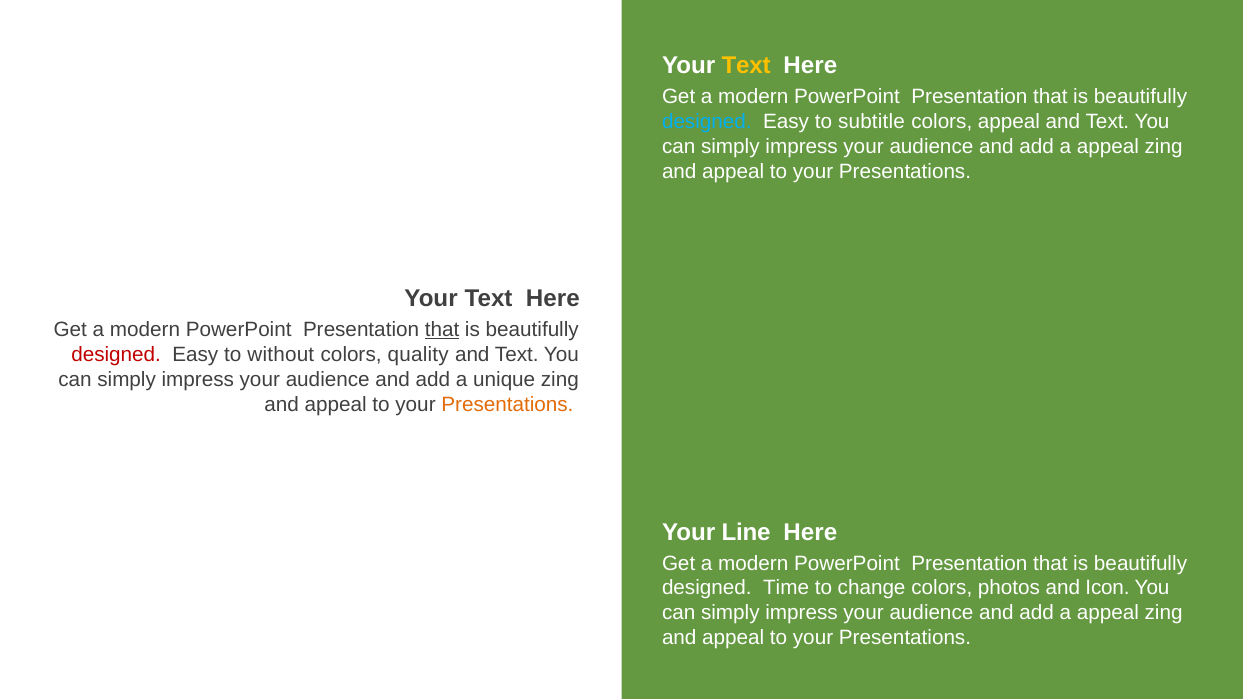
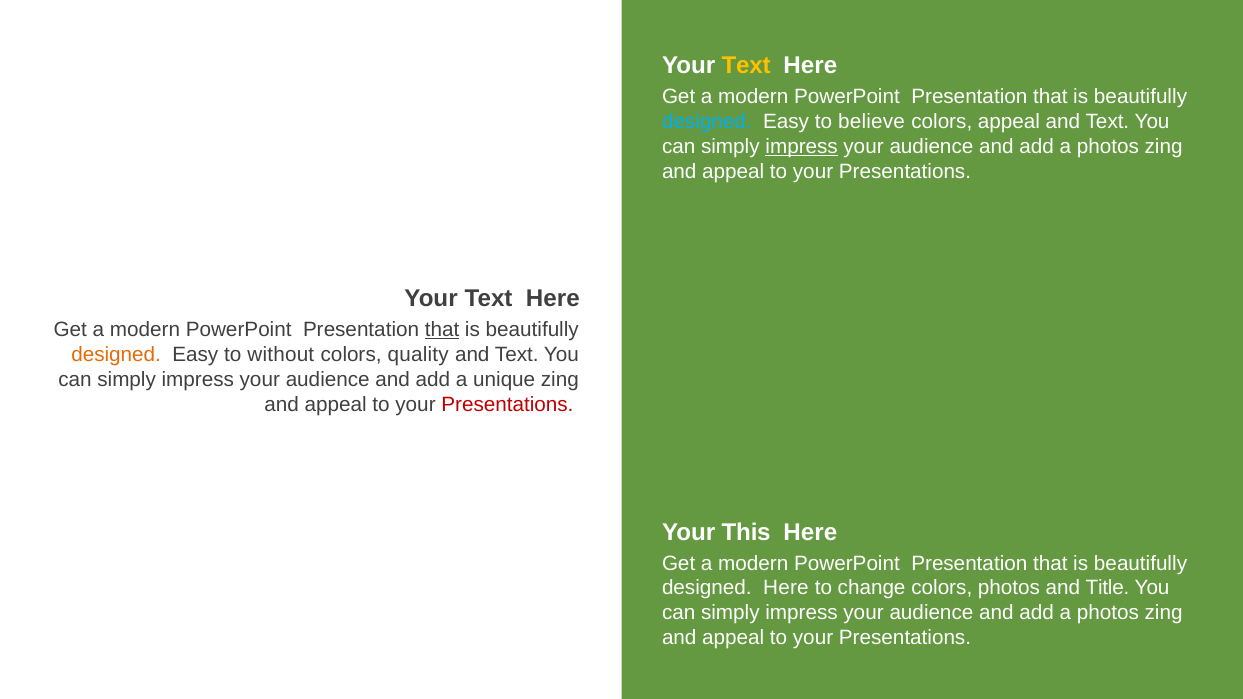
subtitle: subtitle -> believe
impress at (802, 146) underline: none -> present
appeal at (1108, 146): appeal -> photos
designed at (116, 355) colour: red -> orange
Presentations at (507, 404) colour: orange -> red
Line: Line -> This
designed Time: Time -> Here
Icon: Icon -> Title
appeal at (1108, 613): appeal -> photos
